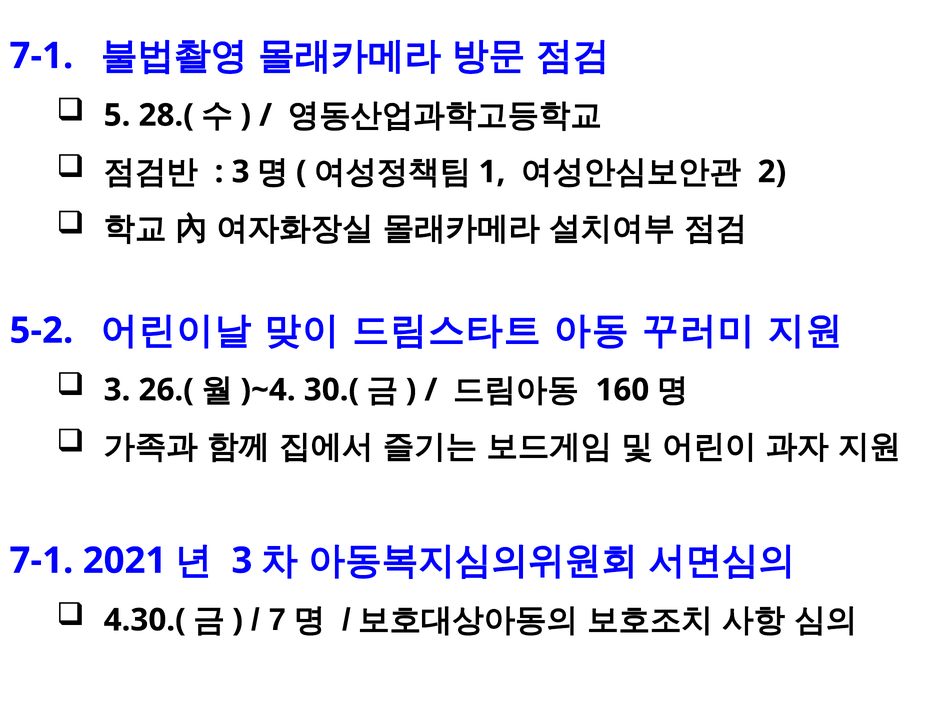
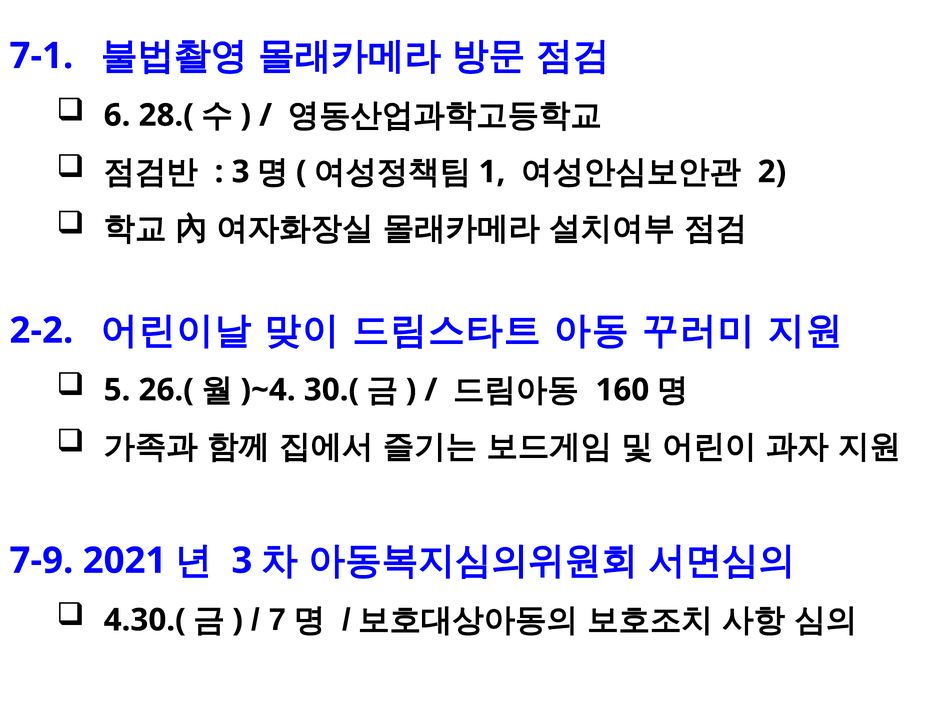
5: 5 -> 6
5-2: 5-2 -> 2-2
3 at (117, 390): 3 -> 5
7-1 at (41, 560): 7-1 -> 7-9
